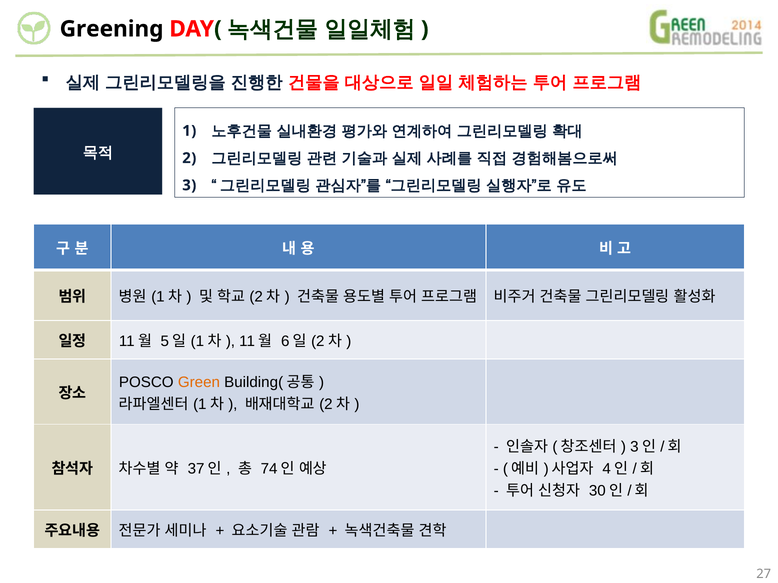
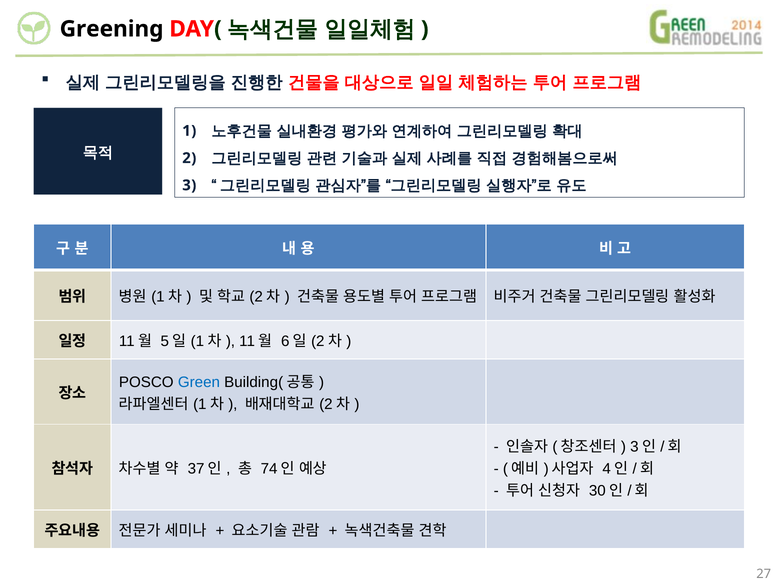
Green colour: orange -> blue
